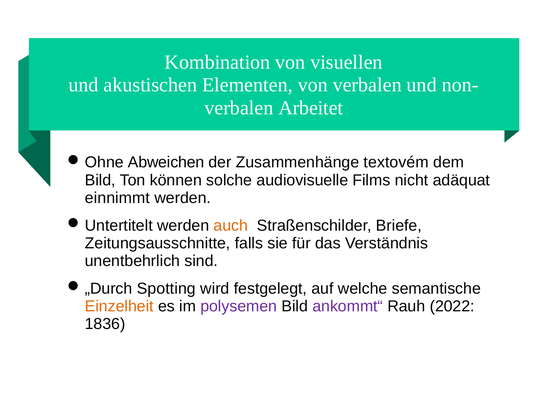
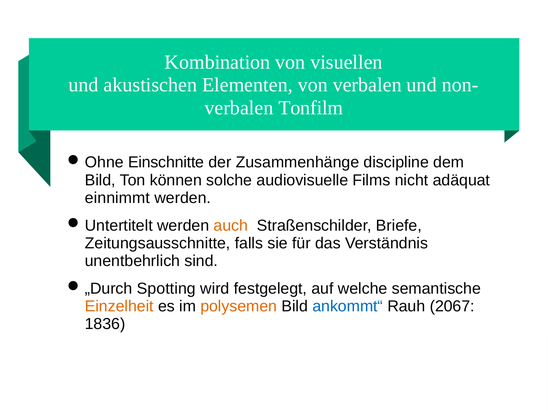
Arbeitet: Arbeitet -> Tonfilm
Abweichen: Abweichen -> Einschnitte
textovém: textovém -> discipline
polysemen colour: purple -> orange
ankommt“ colour: purple -> blue
2022: 2022 -> 2067
